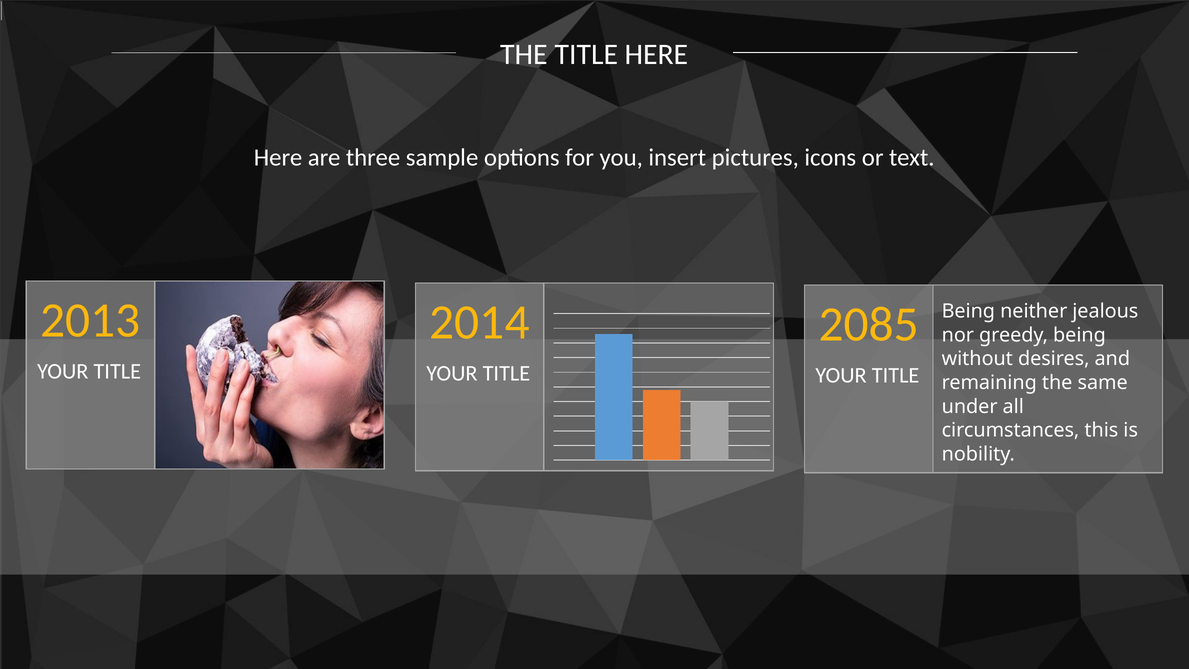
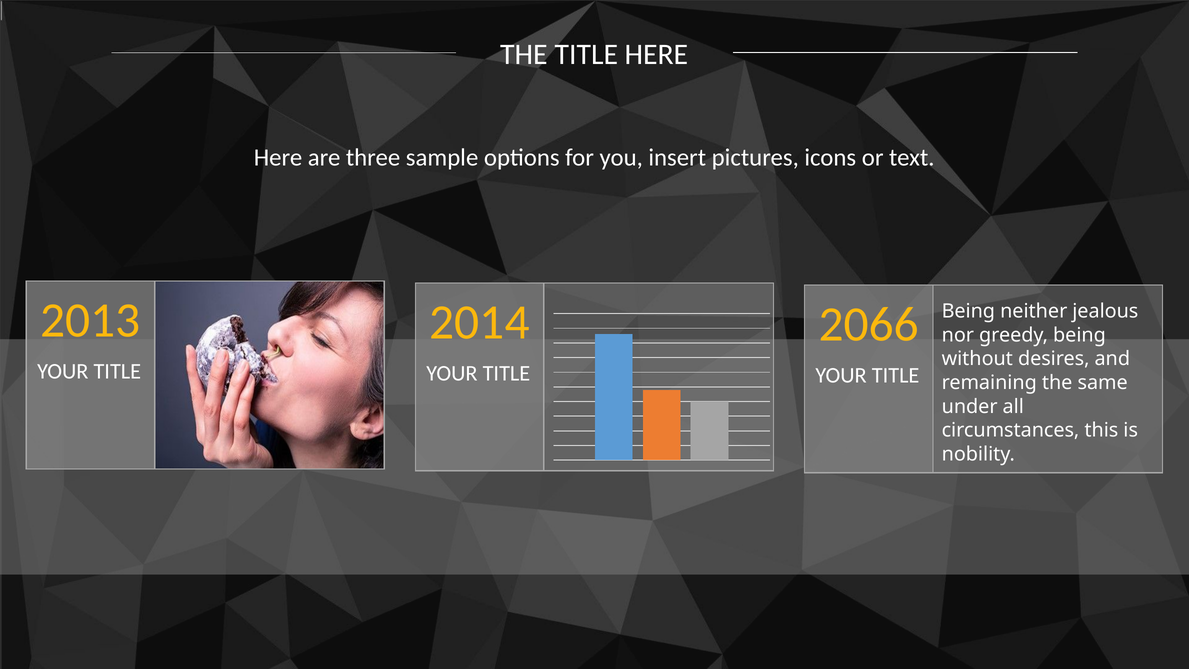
2085: 2085 -> 2066
